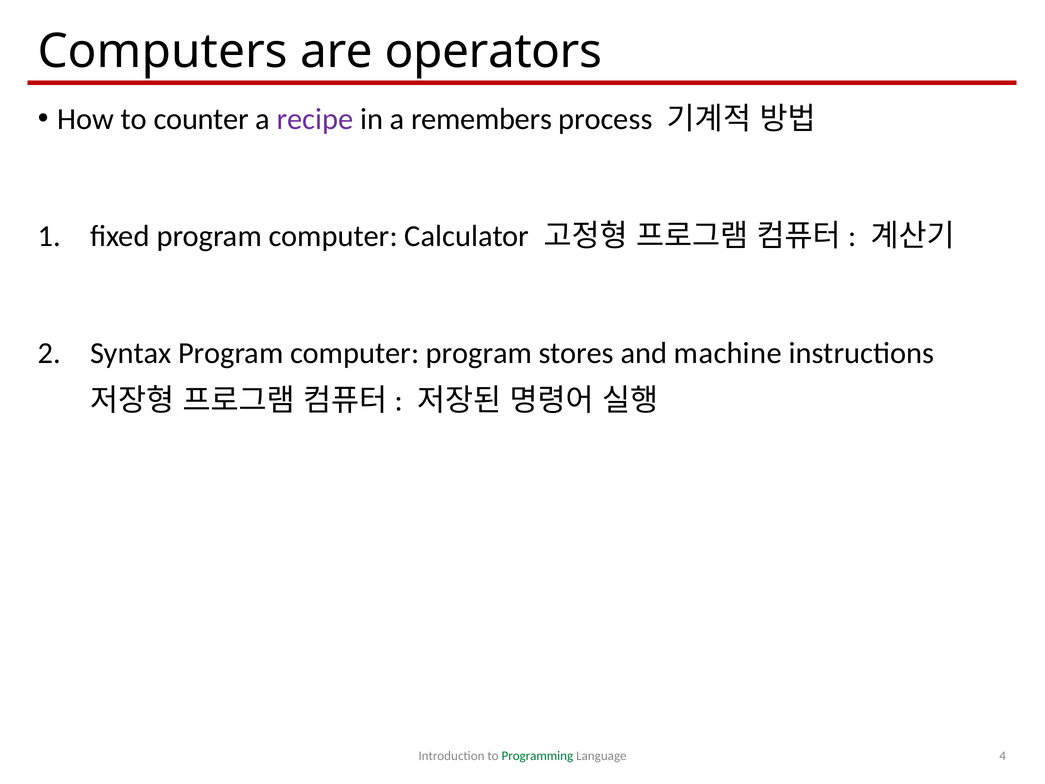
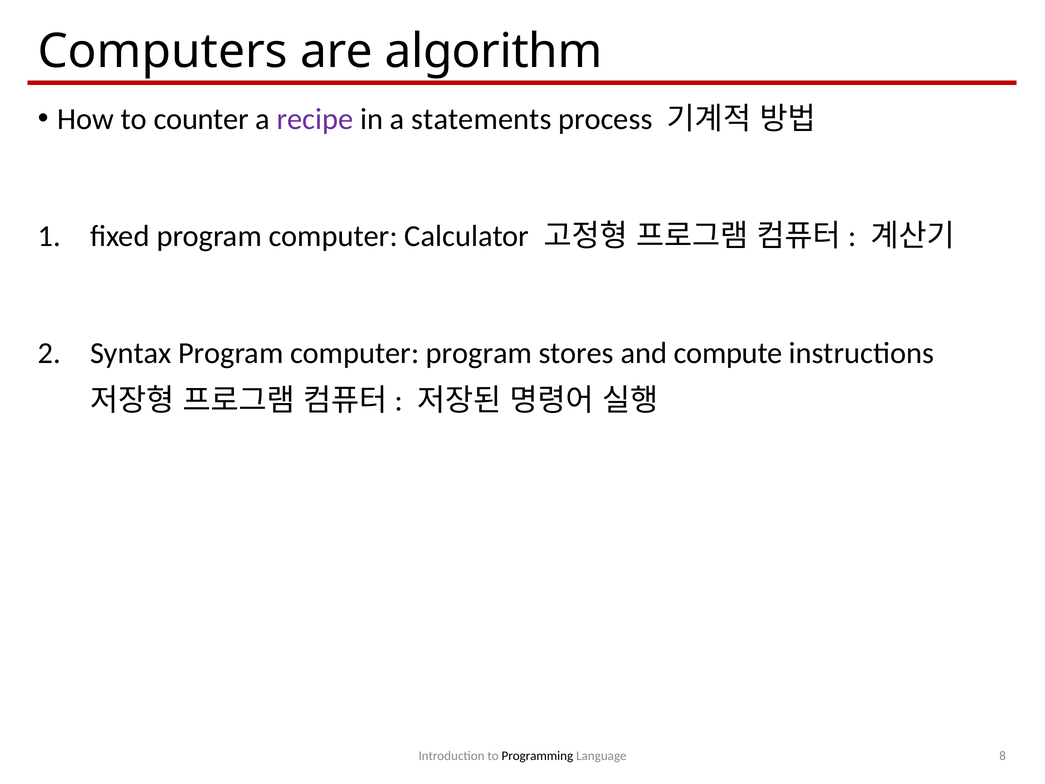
operators: operators -> algorithm
remembers: remembers -> statements
machine: machine -> compute
Programming colour: green -> black
4: 4 -> 8
